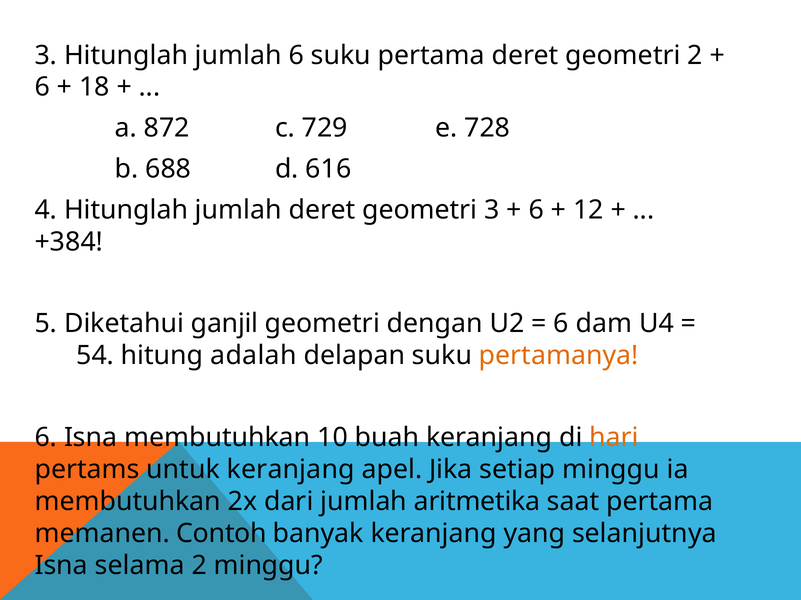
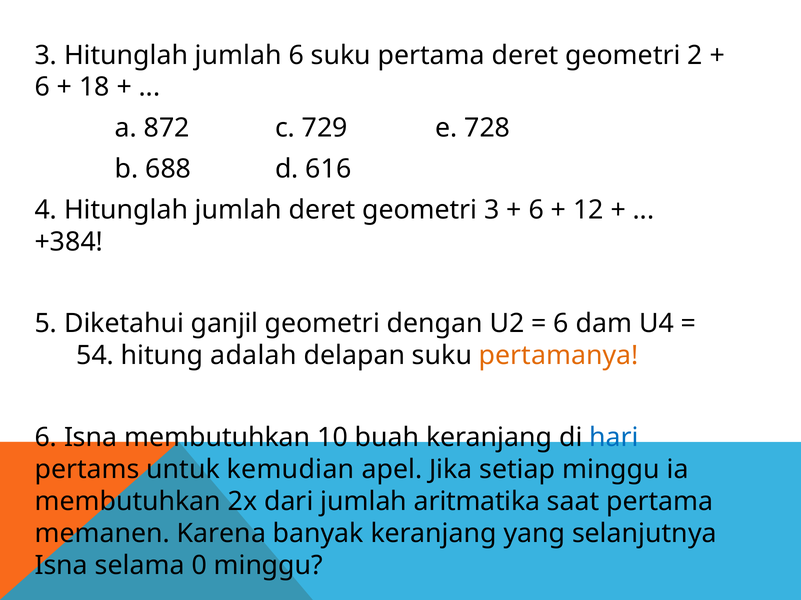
hari colour: orange -> blue
untuk keranjang: keranjang -> kemudian
aritmetika: aritmetika -> aritmatika
Contoh: Contoh -> Karena
selama 2: 2 -> 0
